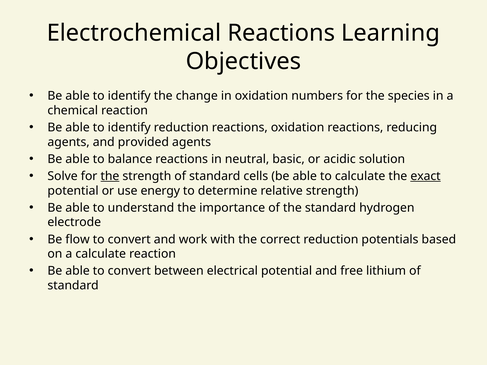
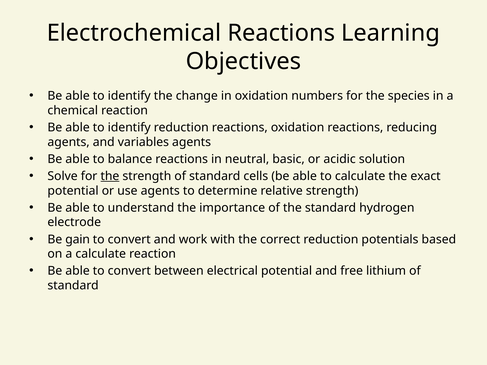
provided: provided -> variables
exact underline: present -> none
use energy: energy -> agents
flow: flow -> gain
